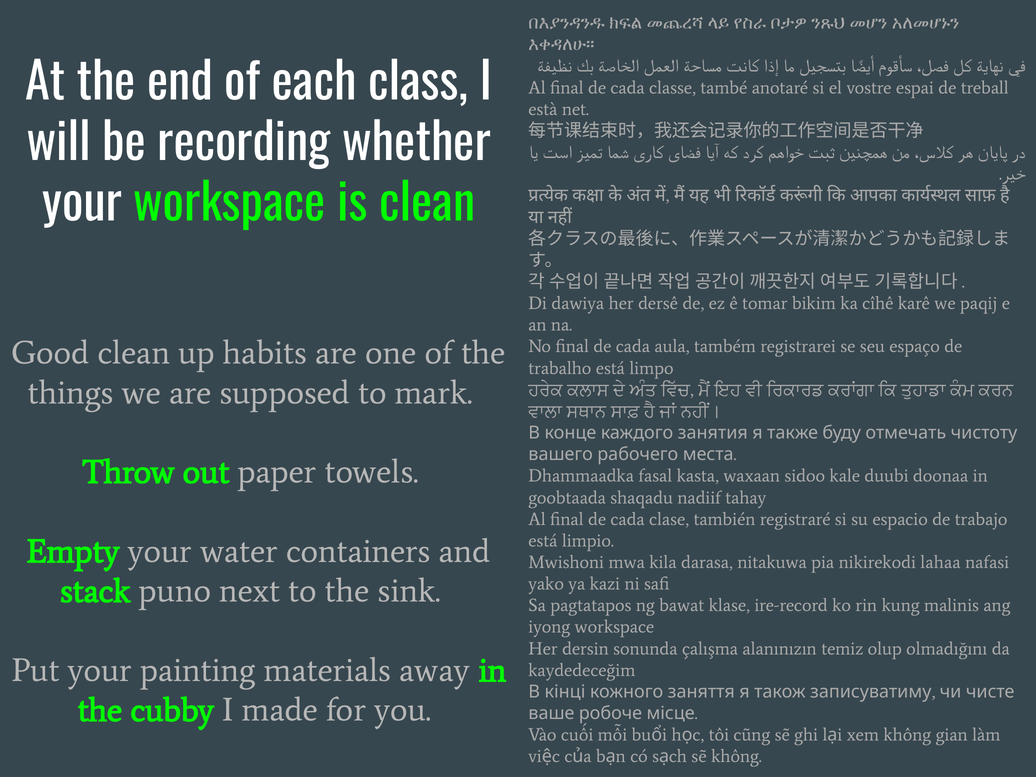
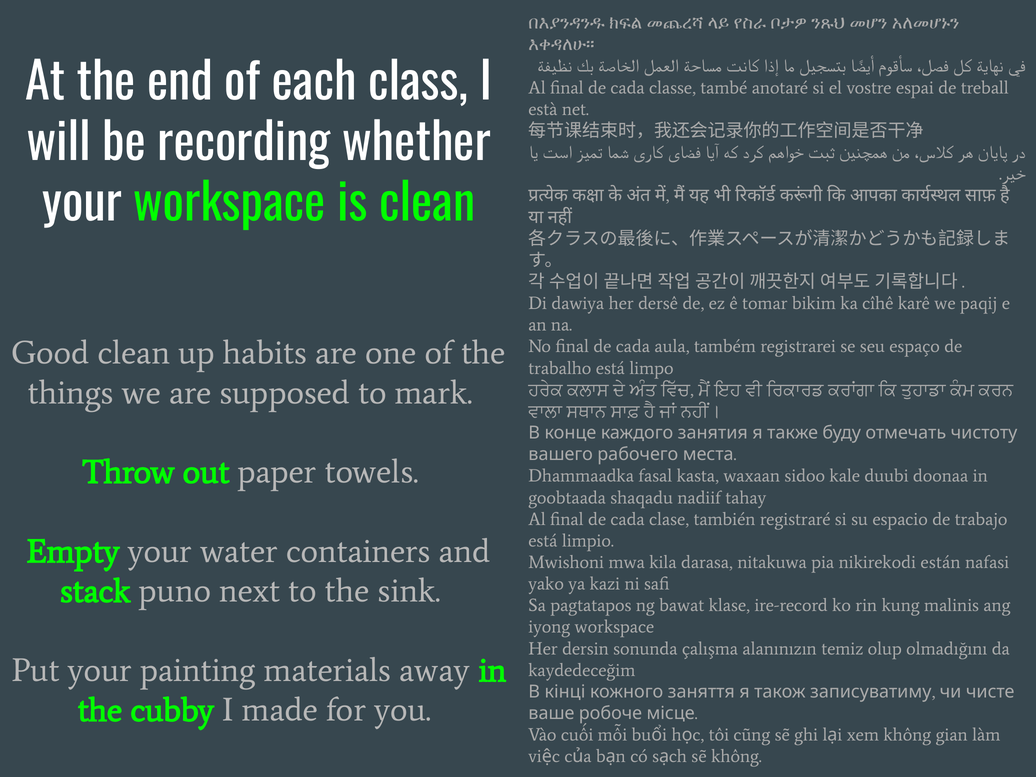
lahaa: lahaa -> están
